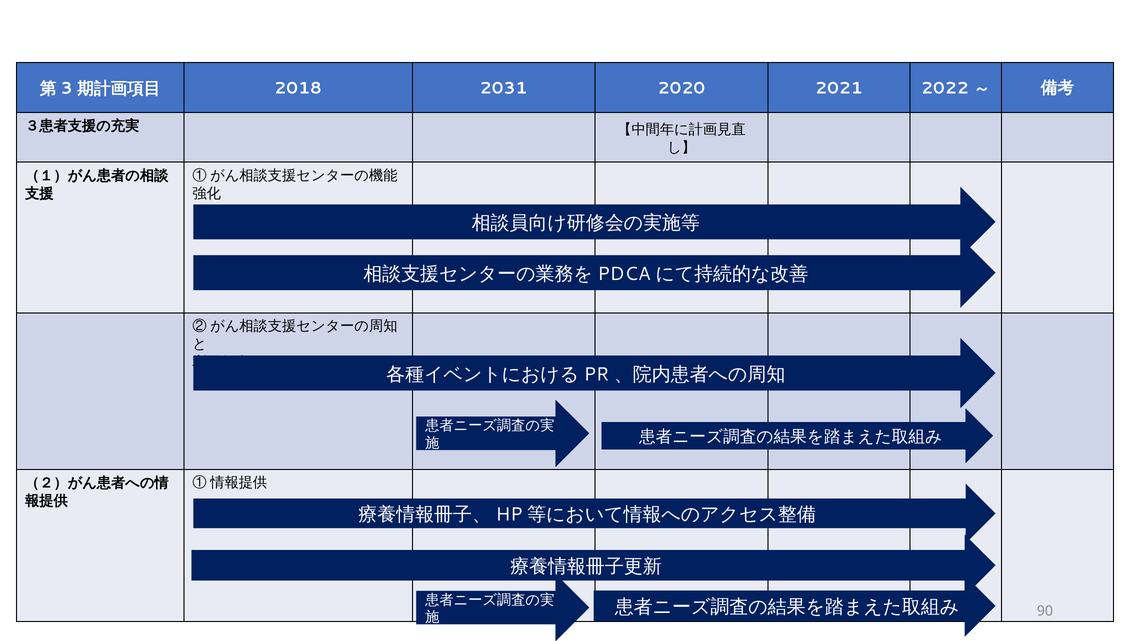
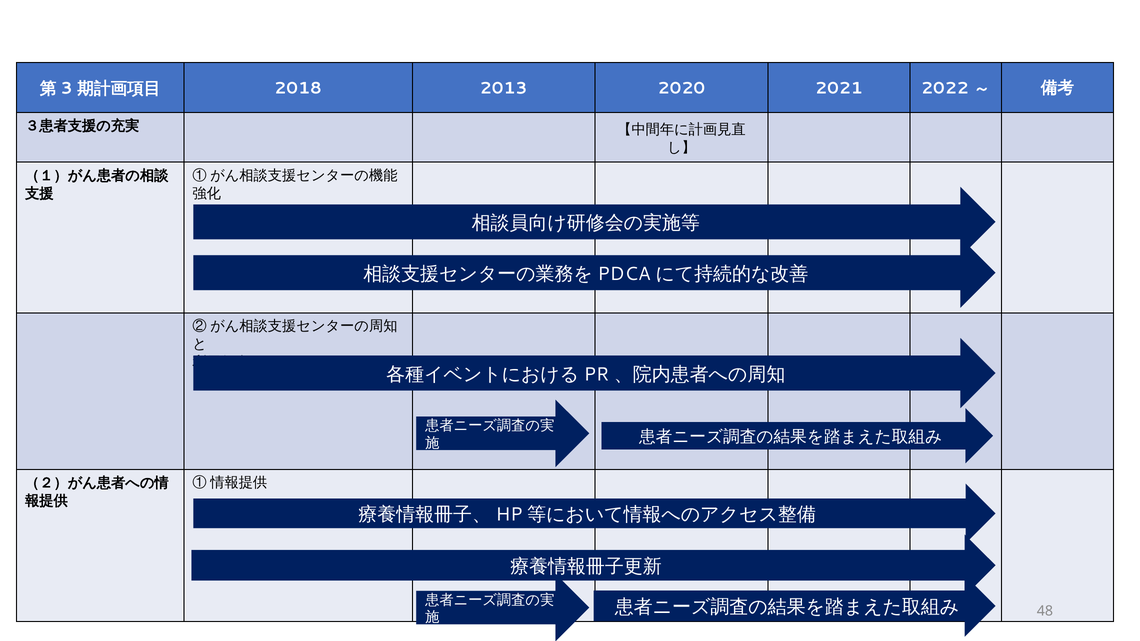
2031: 2031 -> 2013
90: 90 -> 48
